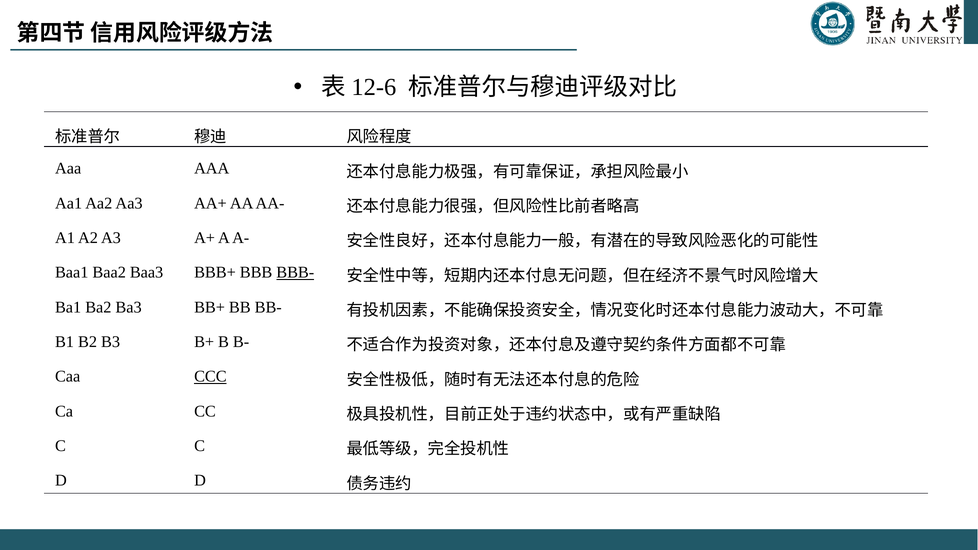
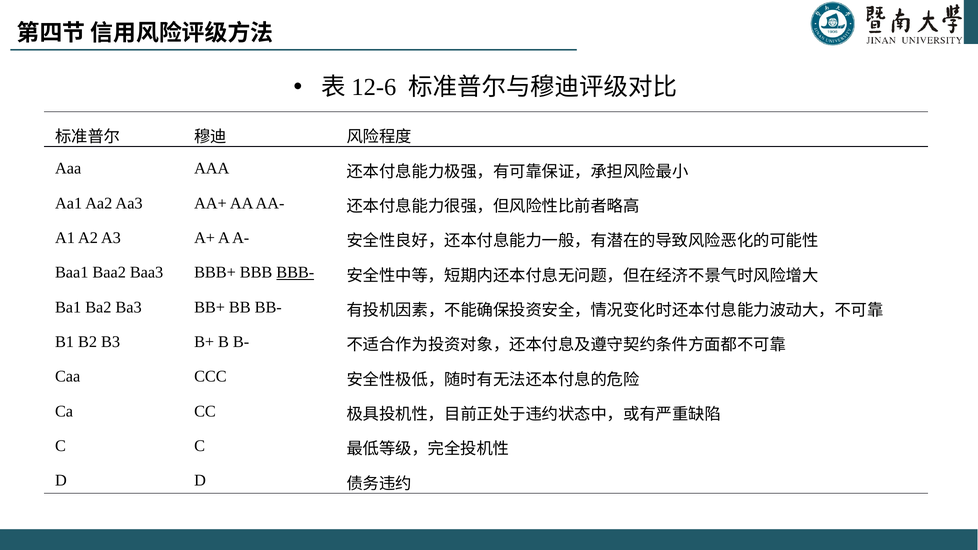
CCC underline: present -> none
